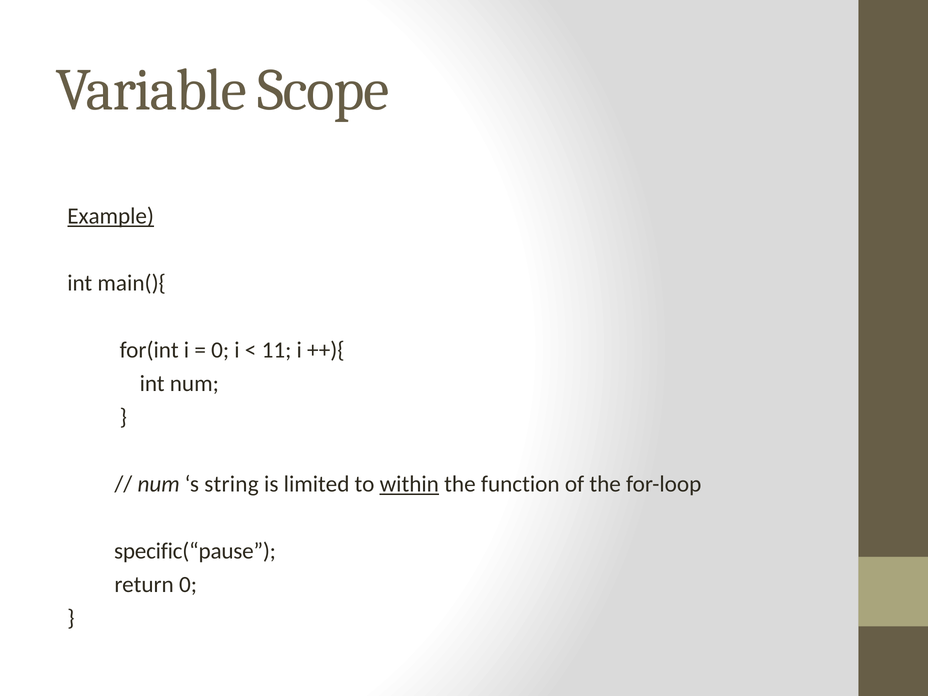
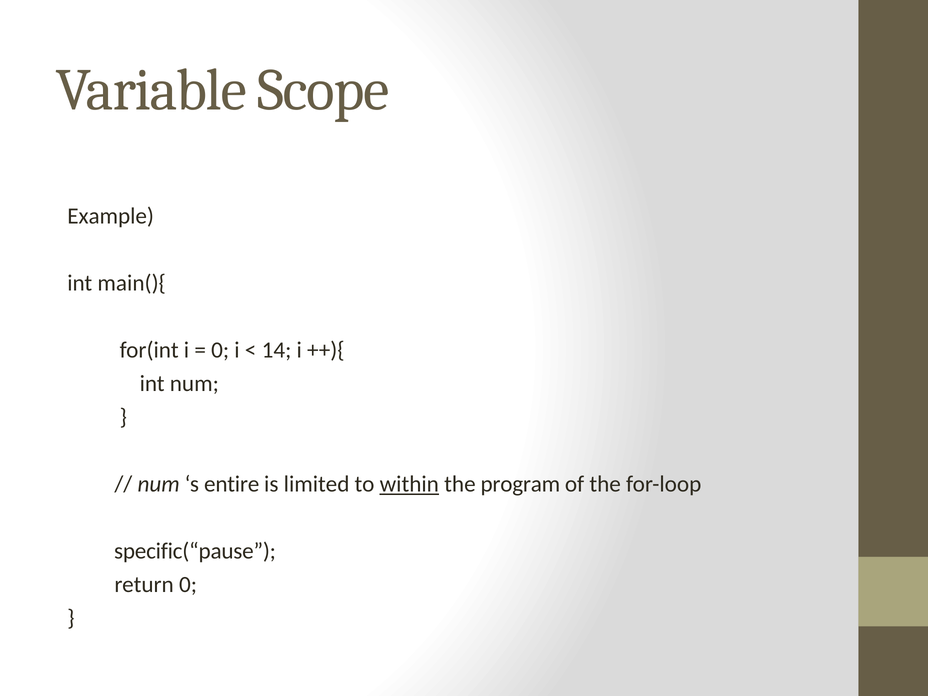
Example underline: present -> none
11: 11 -> 14
string: string -> entire
function: function -> program
